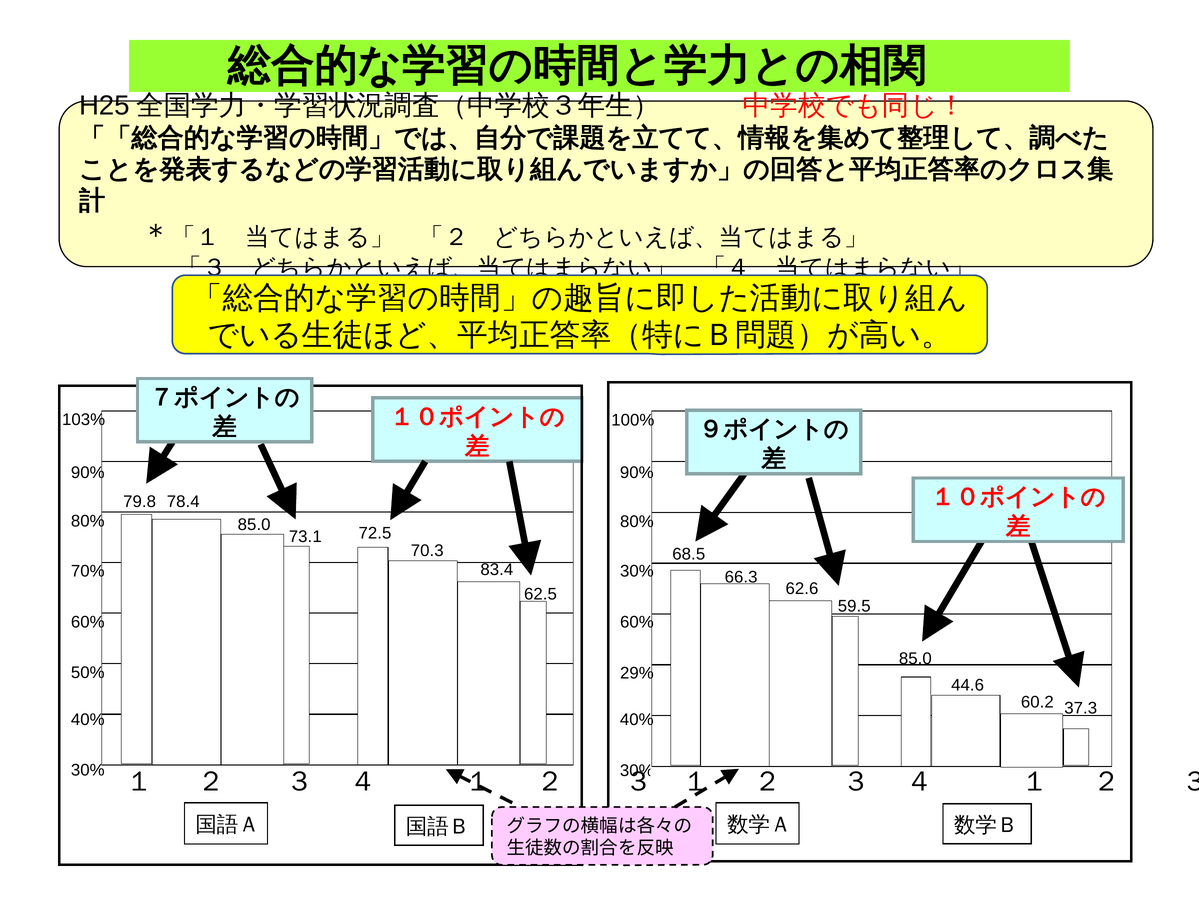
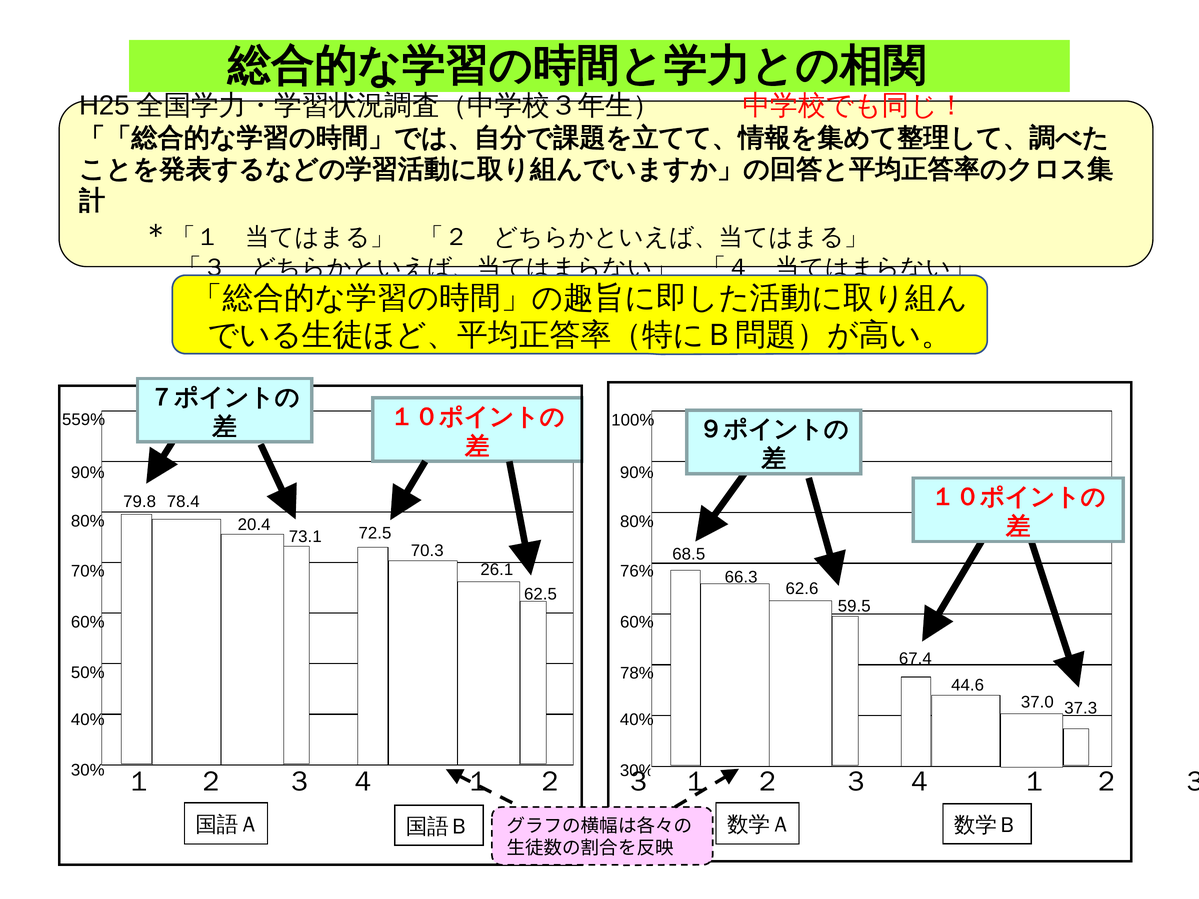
103%: 103% -> 559%
85.0 at (254, 525): 85.0 -> 20.4
83.4: 83.4 -> 26.1
30% at (637, 572): 30% -> 76%
85.0 at (915, 659): 85.0 -> 67.4
29%: 29% -> 78%
60.2: 60.2 -> 37.0
